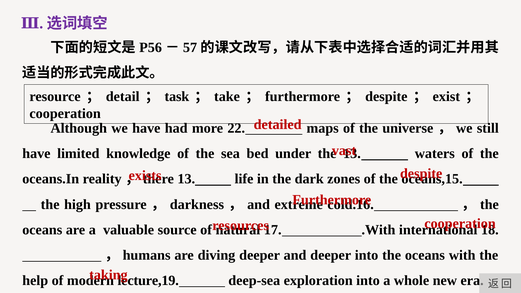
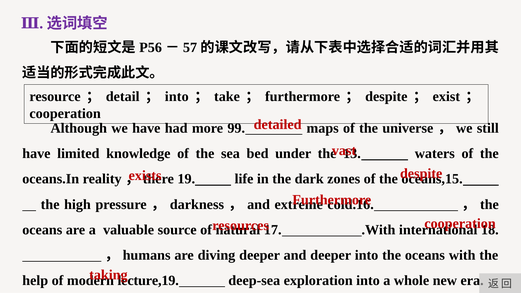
task at (177, 97): task -> into
22: 22 -> 99
13 at (186, 179): 13 -> 19
